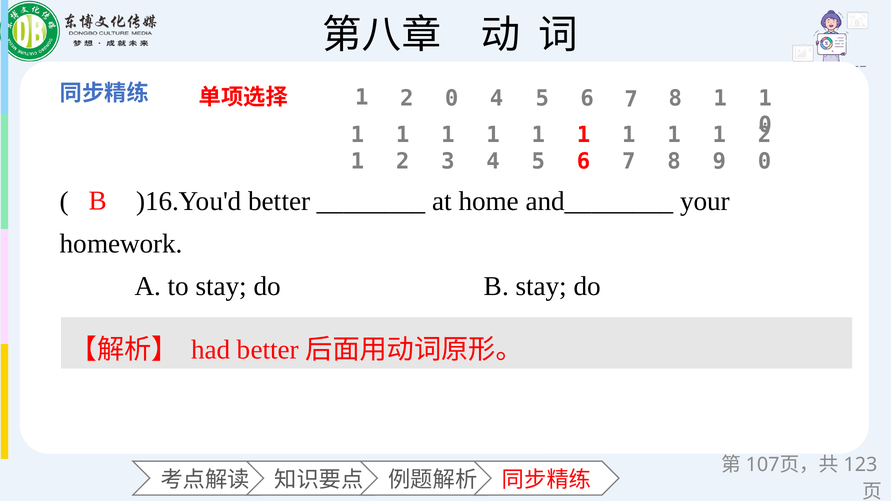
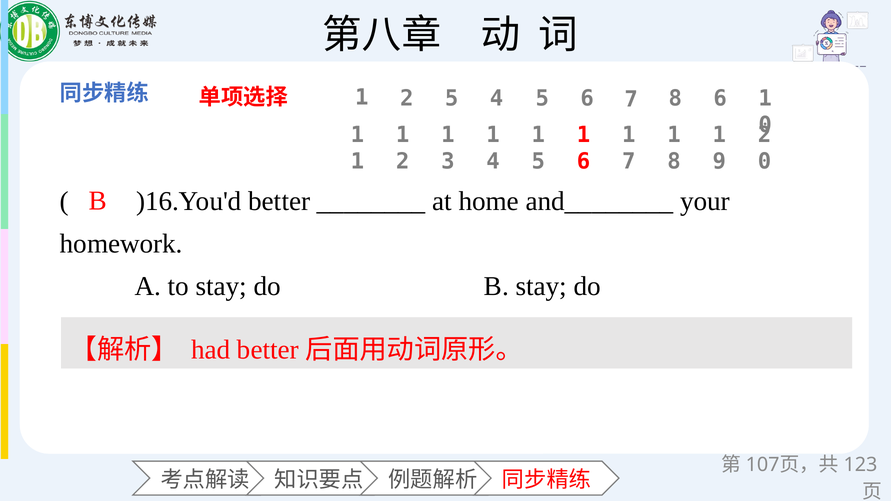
1 2 0: 0 -> 5
7 8 1: 1 -> 6
